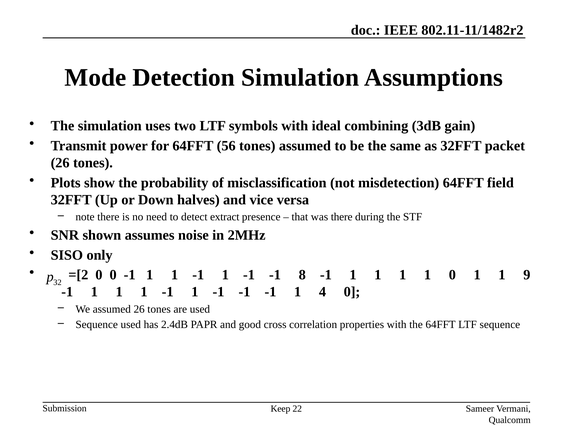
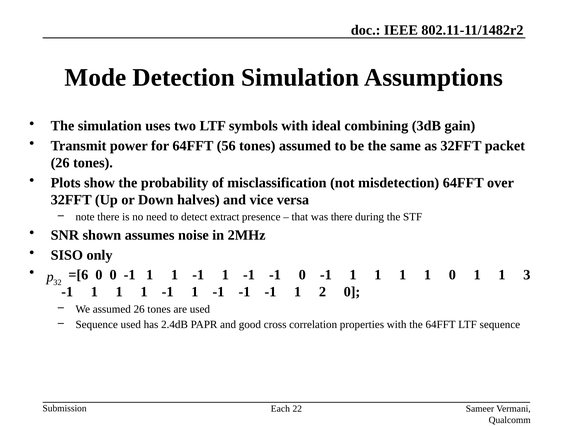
field: field -> over
=[2: =[2 -> =[6
-1 8: 8 -> 0
9: 9 -> 3
4: 4 -> 2
Keep: Keep -> Each
